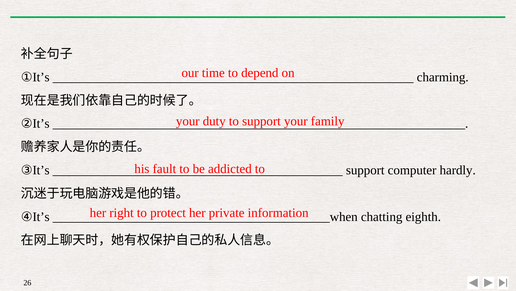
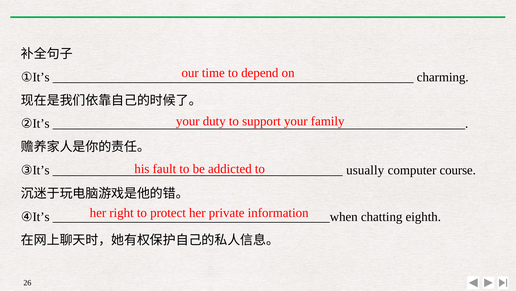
support at (365, 170): support -> usually
hardly: hardly -> course
